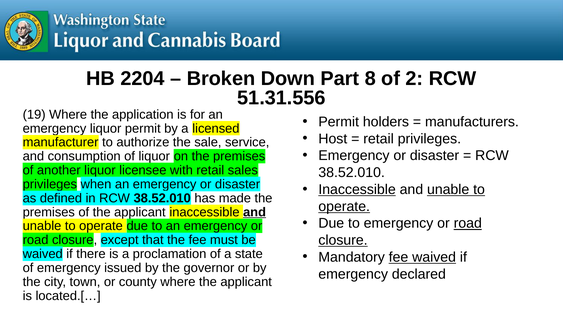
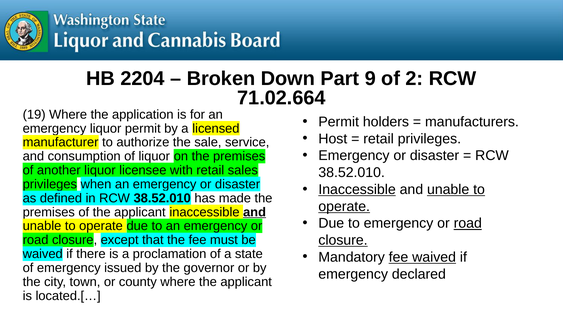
8: 8 -> 9
51.31.556: 51.31.556 -> 71.02.664
